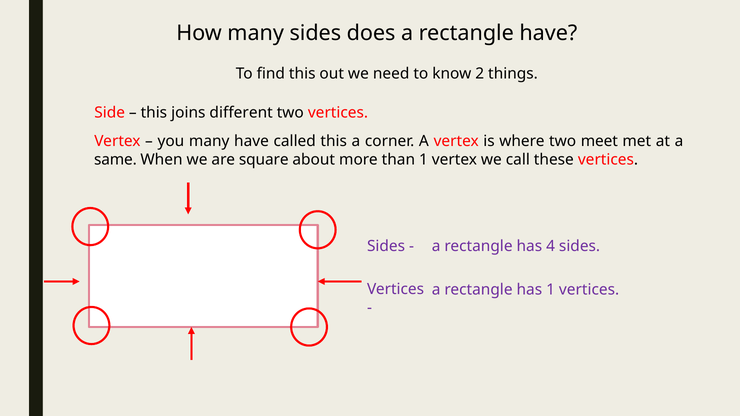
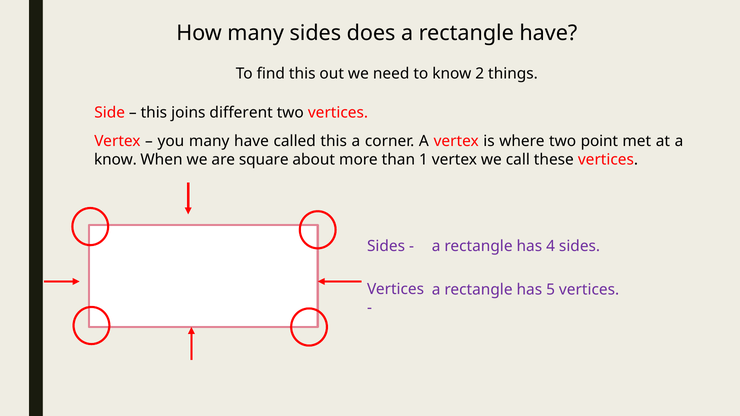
meet: meet -> point
same at (115, 160): same -> know
has 1: 1 -> 5
